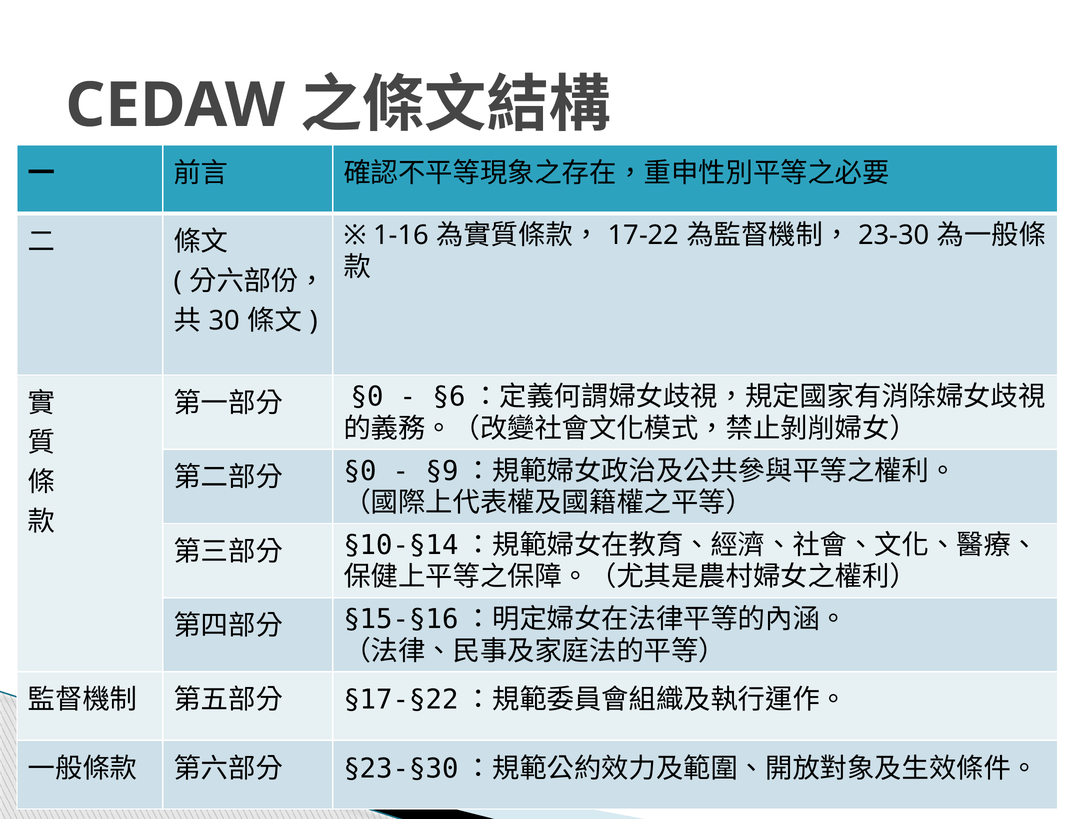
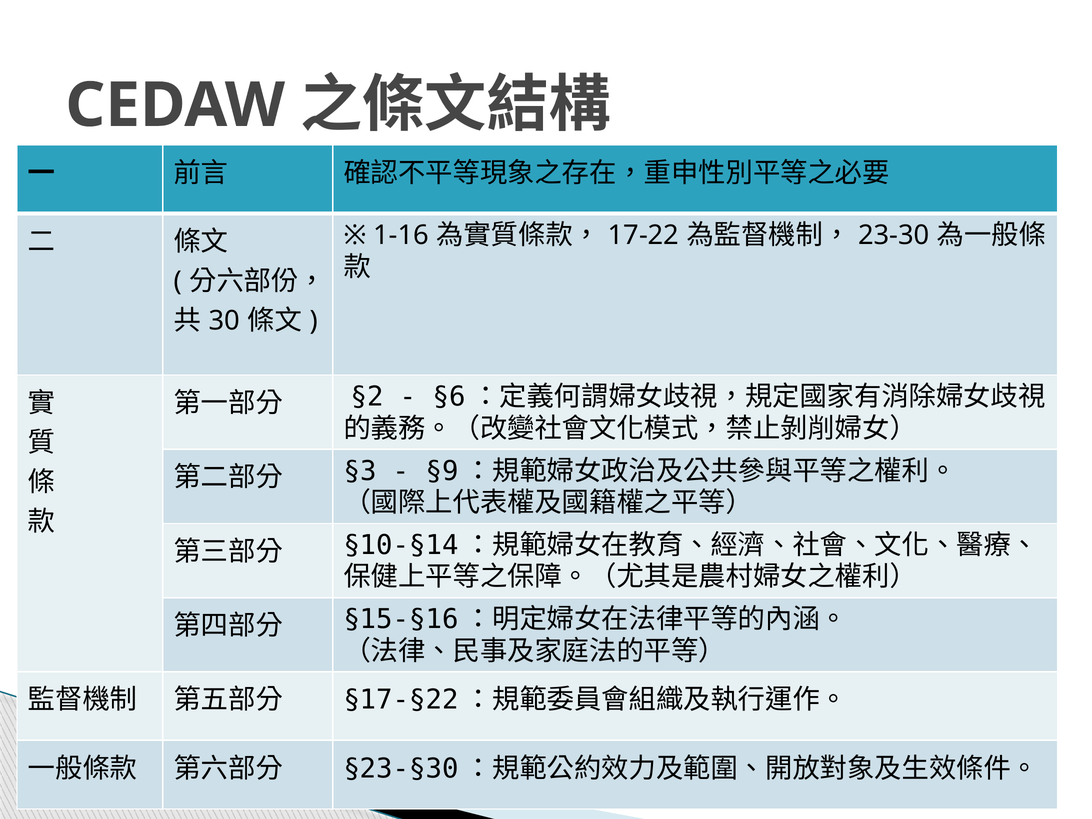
§0 at (367, 397): §0 -> §2
§0 at (360, 471): §0 -> §3
